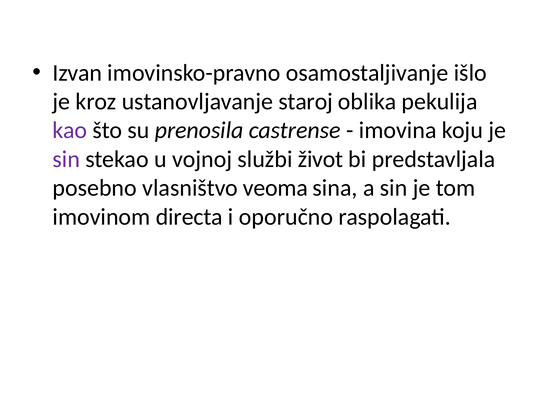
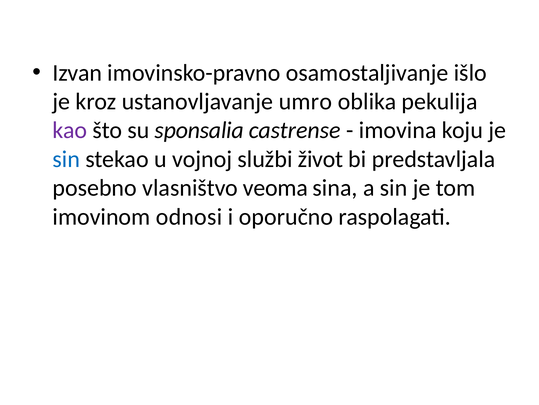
staroj: staroj -> umro
prenosila: prenosila -> sponsalia
sin at (66, 159) colour: purple -> blue
directa: directa -> odnosi
